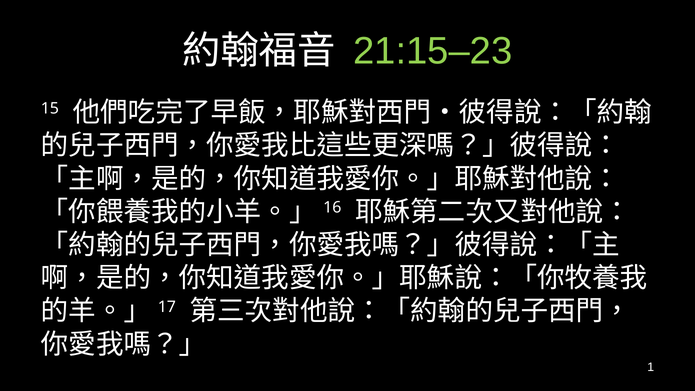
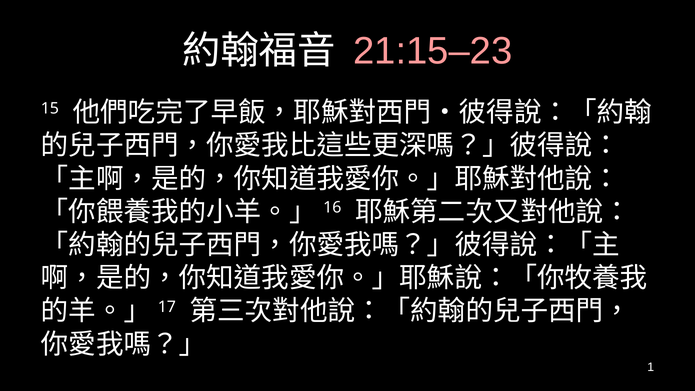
21:15–23 colour: light green -> pink
